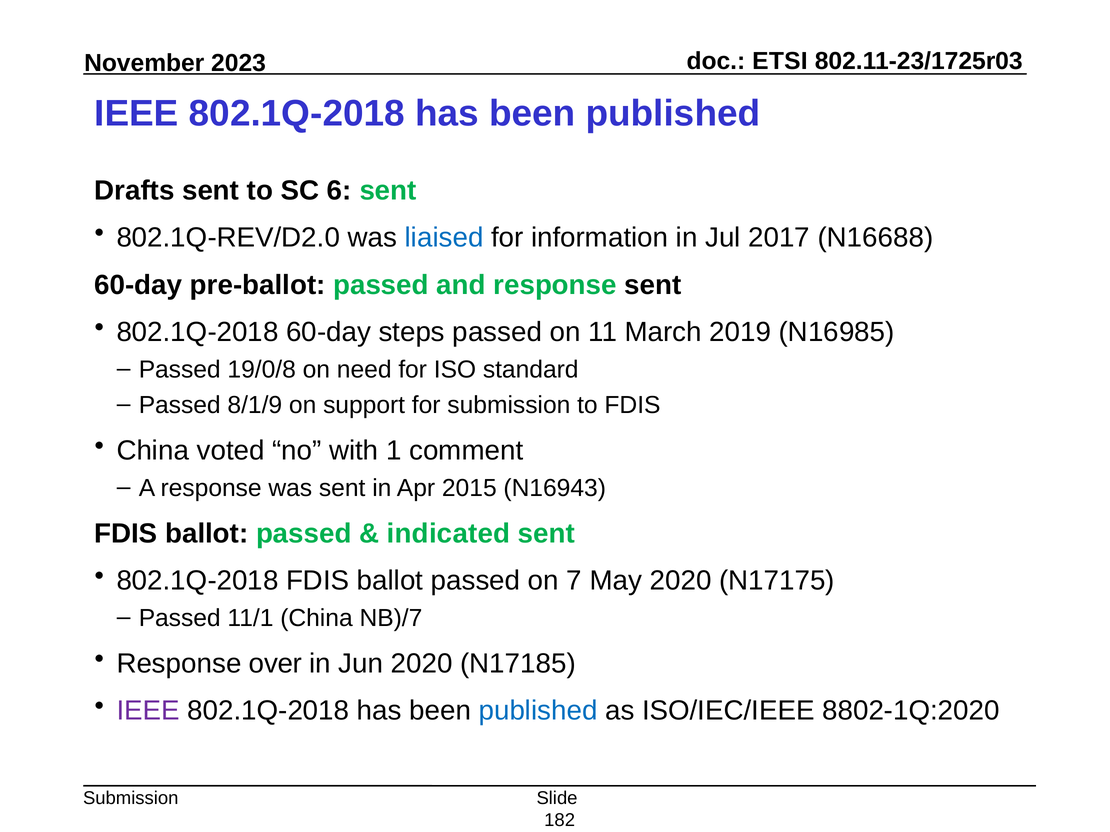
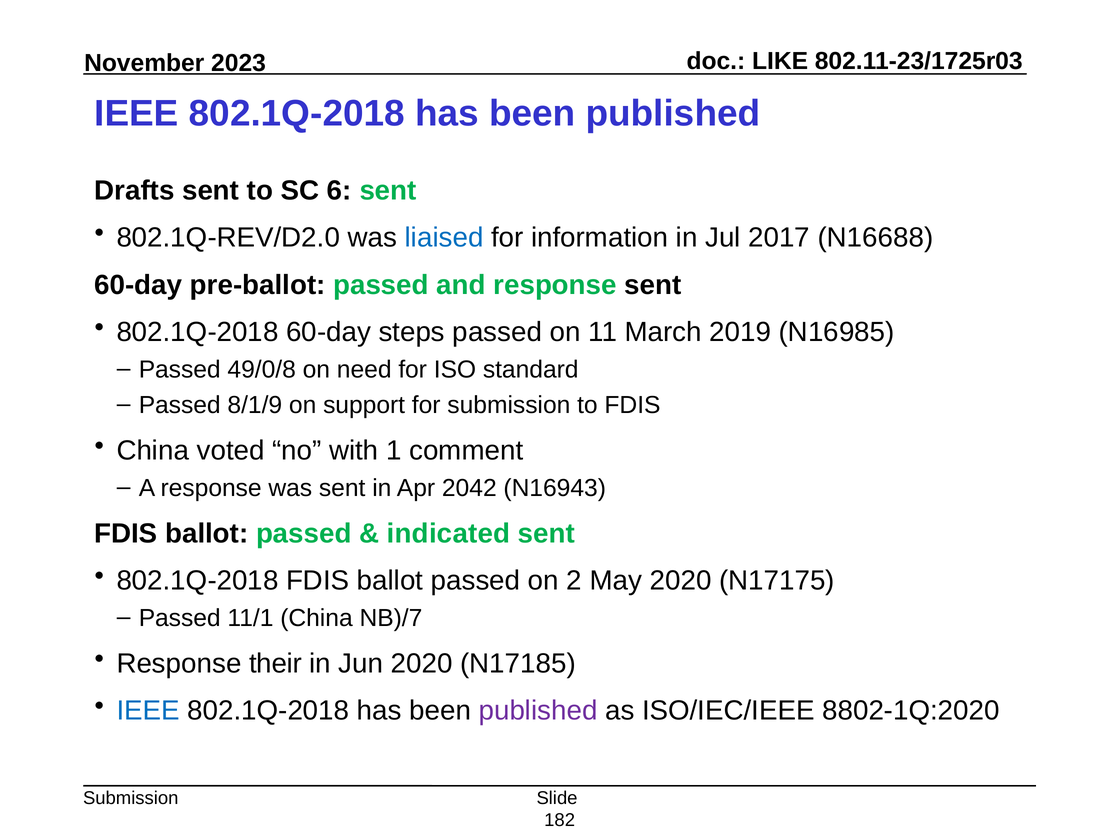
ETSI: ETSI -> LIKE
19/0/8: 19/0/8 -> 49/0/8
2015: 2015 -> 2042
7: 7 -> 2
over: over -> their
IEEE at (148, 711) colour: purple -> blue
published at (538, 711) colour: blue -> purple
